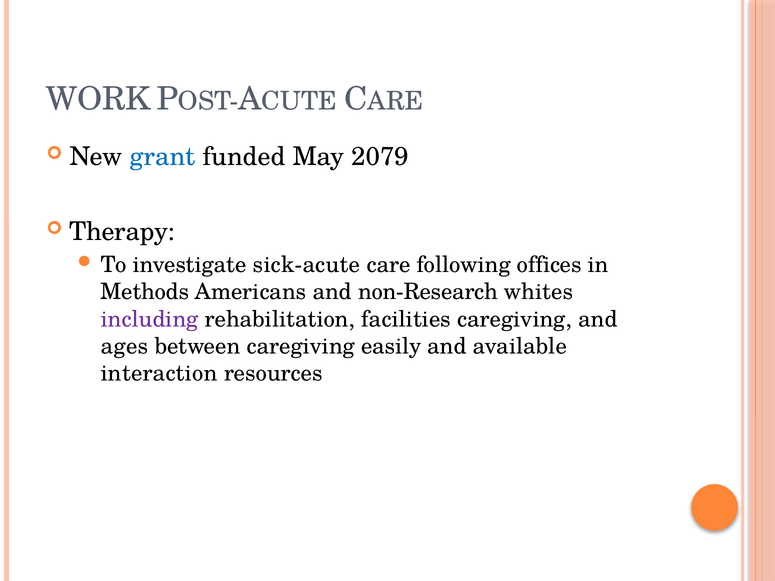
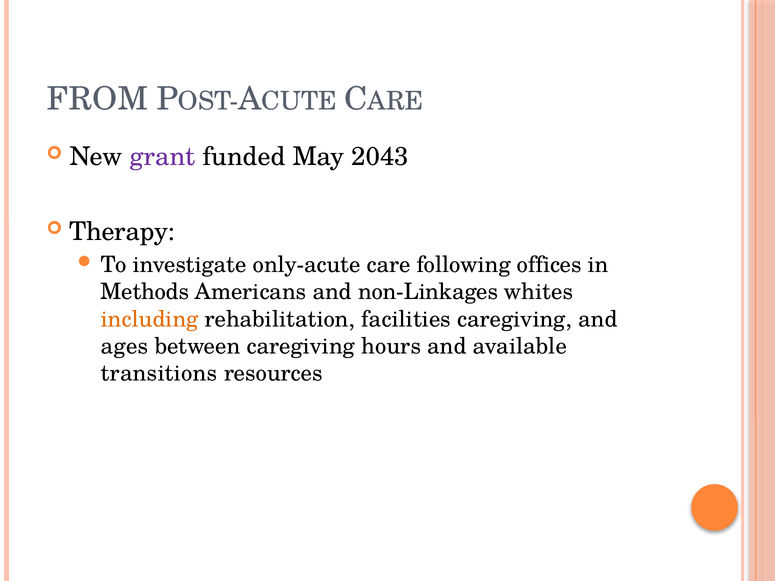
WORK: WORK -> FROM
grant colour: blue -> purple
2079: 2079 -> 2043
sick-acute: sick-acute -> only-acute
non-Research: non-Research -> non-Linkages
including colour: purple -> orange
easily: easily -> hours
interaction: interaction -> transitions
